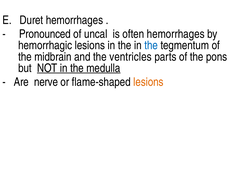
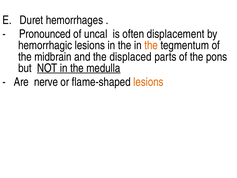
often hemorrhages: hemorrhages -> displacement
the at (151, 45) colour: blue -> orange
ventricles: ventricles -> displaced
